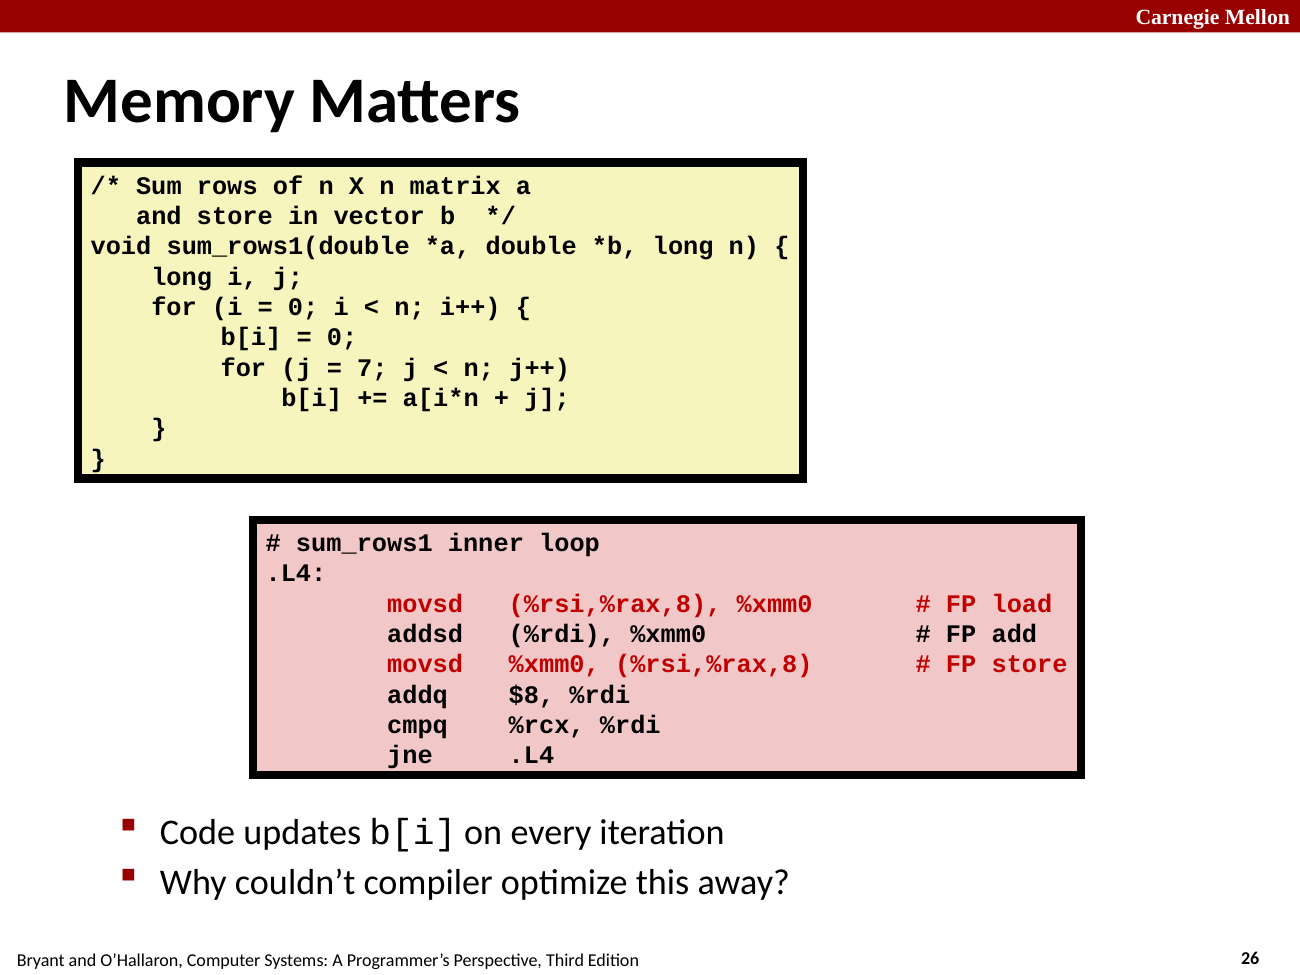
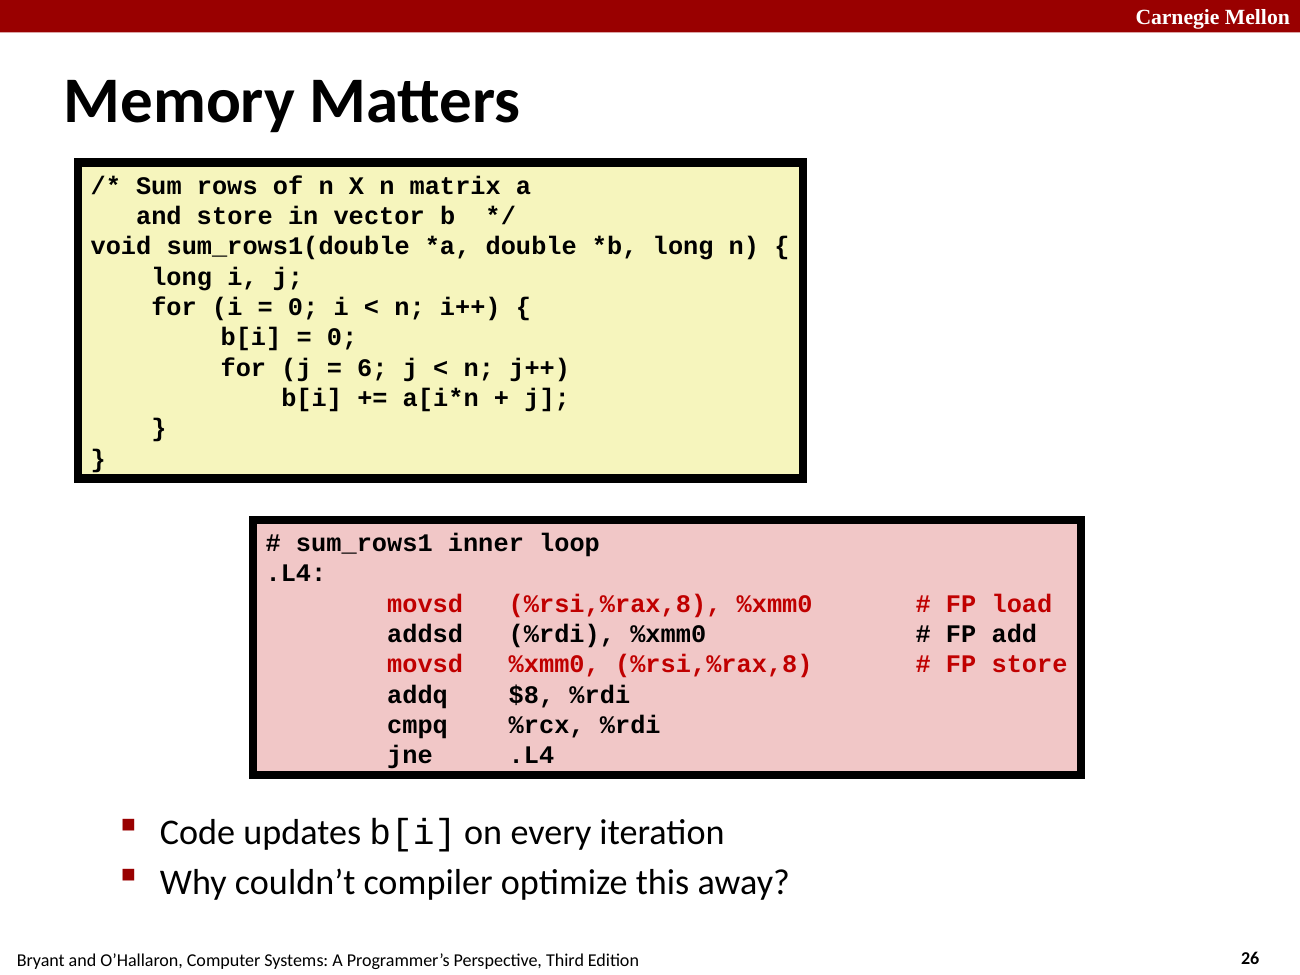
7: 7 -> 6
